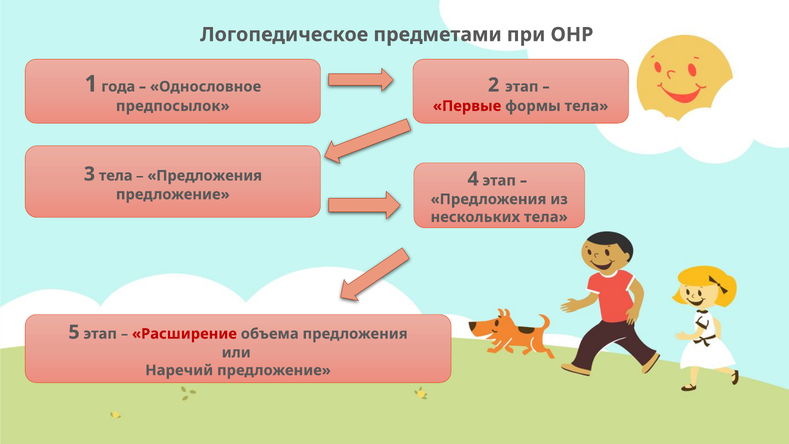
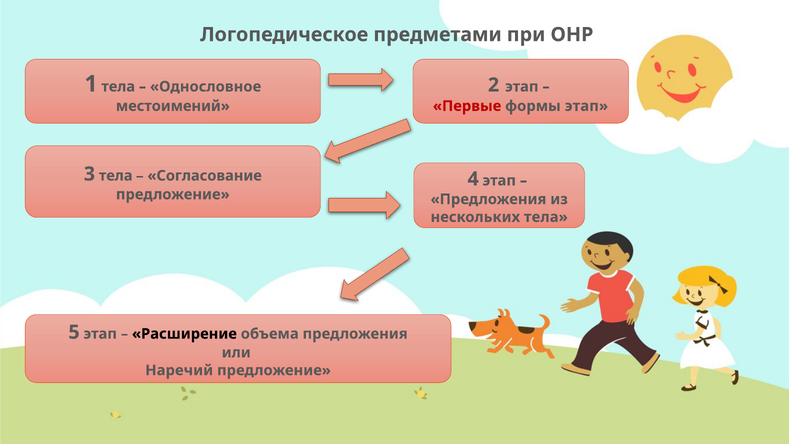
1 года: года -> тела
предпосылок: предпосылок -> местоимений
формы тела: тела -> этап
Предложения at (205, 176): Предложения -> Согласование
Расширение colour: red -> black
